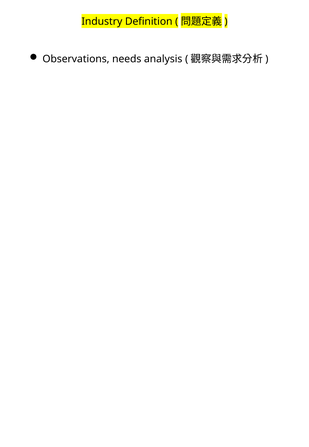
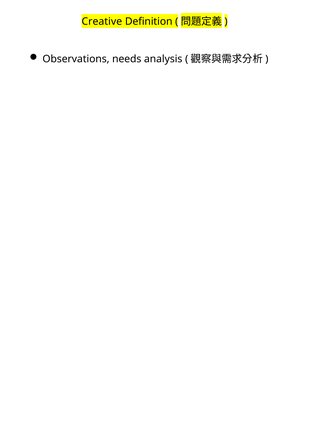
Industry: Industry -> Creative
